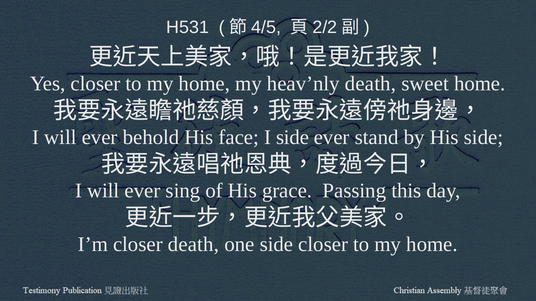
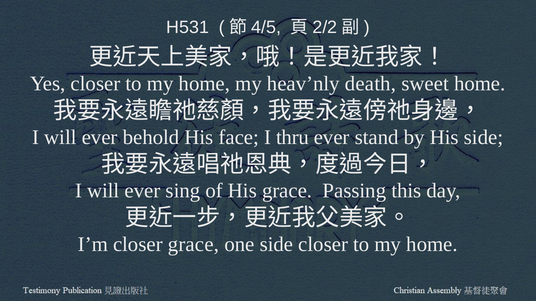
I side: side -> thru
closer death: death -> grace
